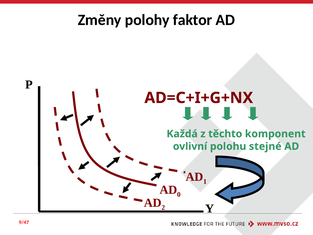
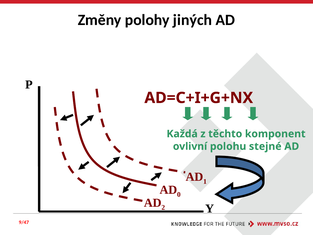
faktor: faktor -> jiných
